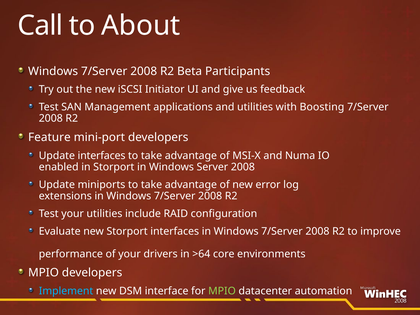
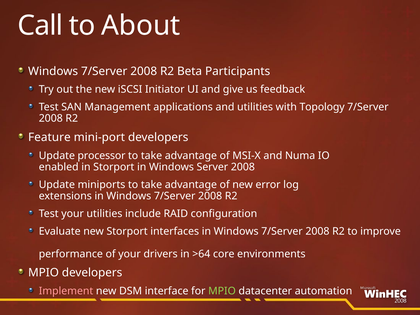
Boosting: Boosting -> Topology
Update interfaces: interfaces -> processor
Implement colour: light blue -> pink
